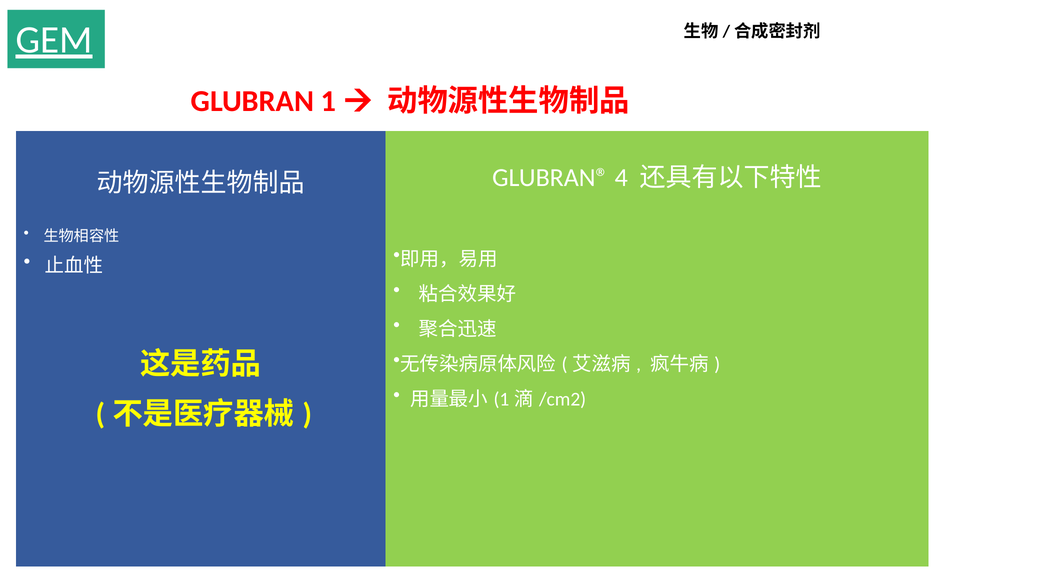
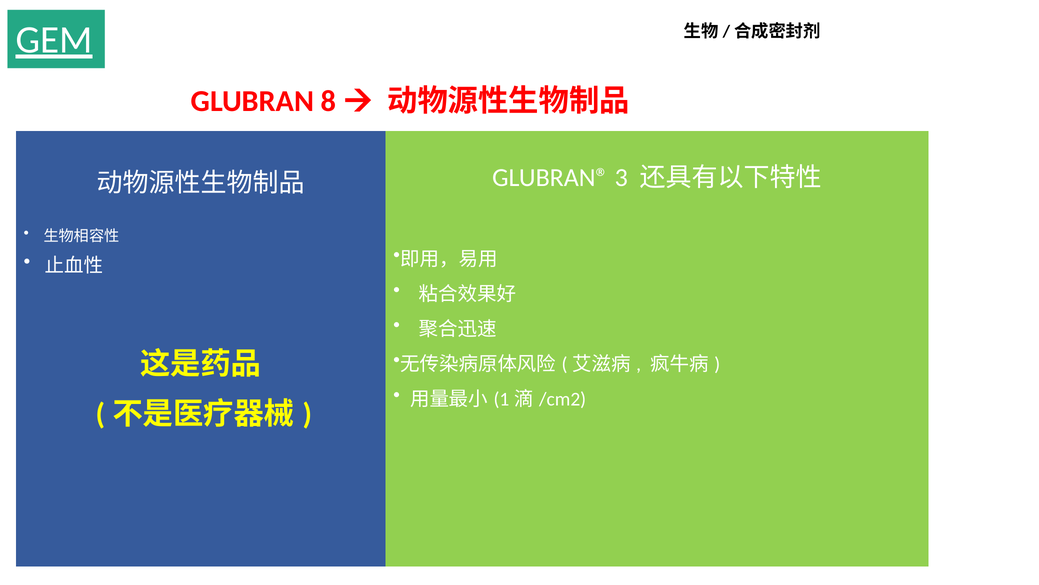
1: 1 -> 8
4: 4 -> 3
